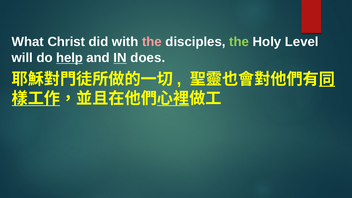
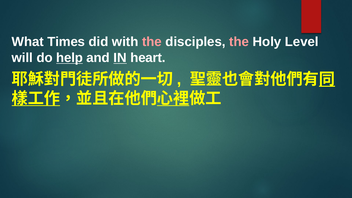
Christ: Christ -> Times
the at (239, 42) colour: light green -> pink
does: does -> heart
